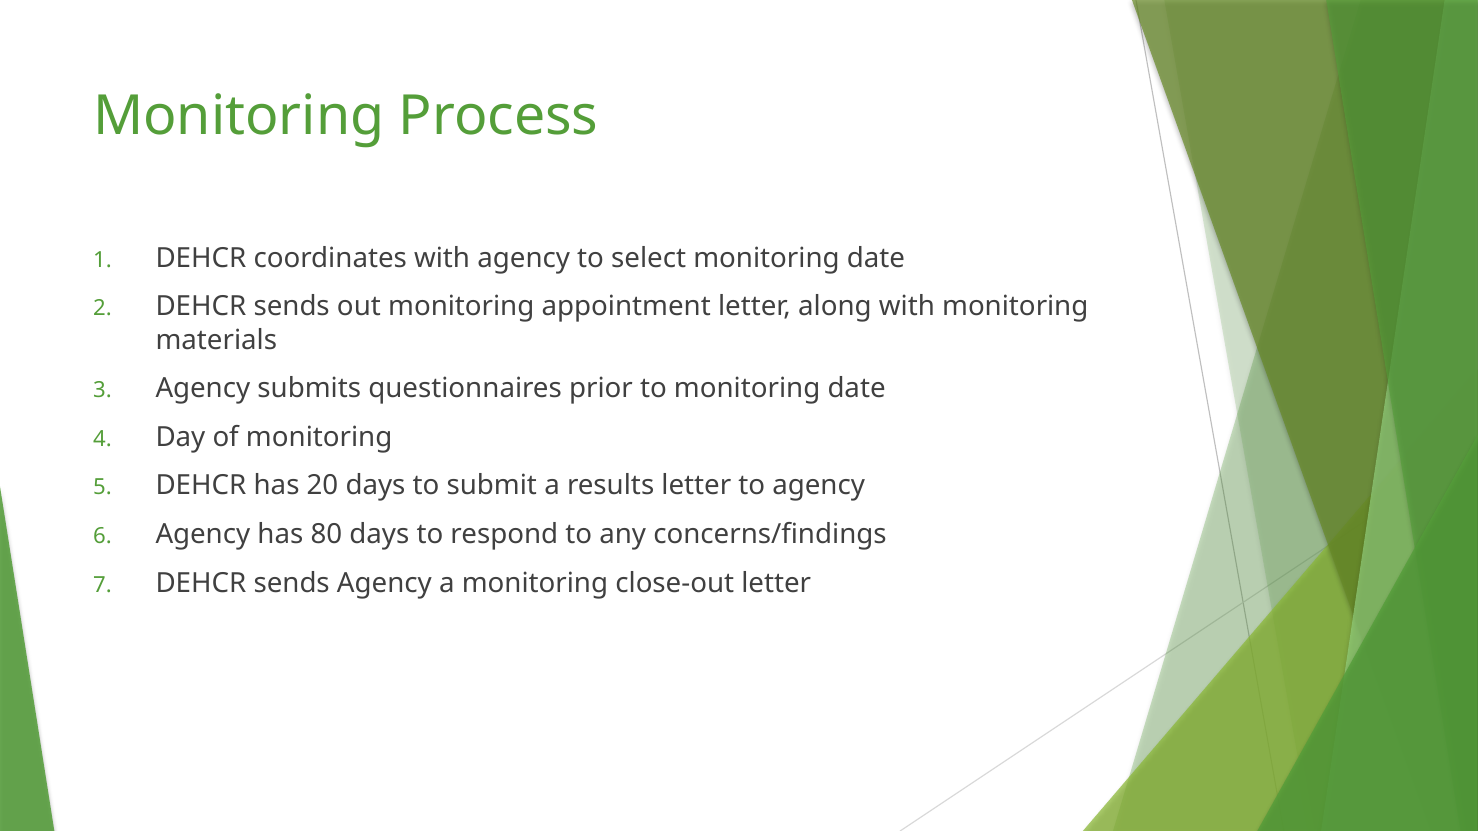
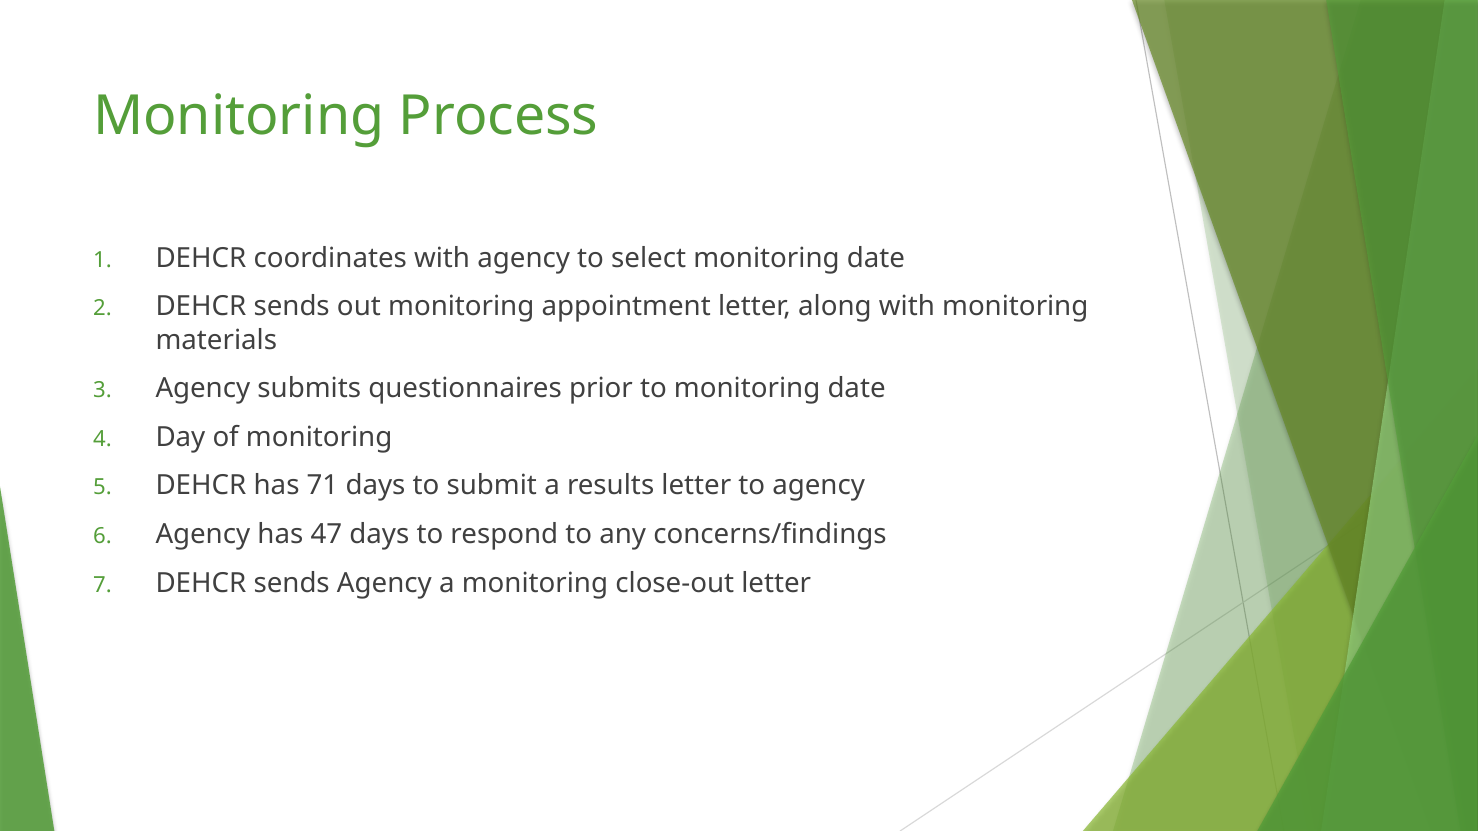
20: 20 -> 71
80: 80 -> 47
